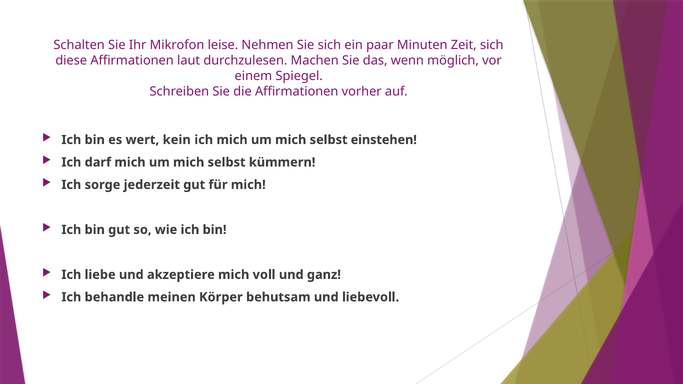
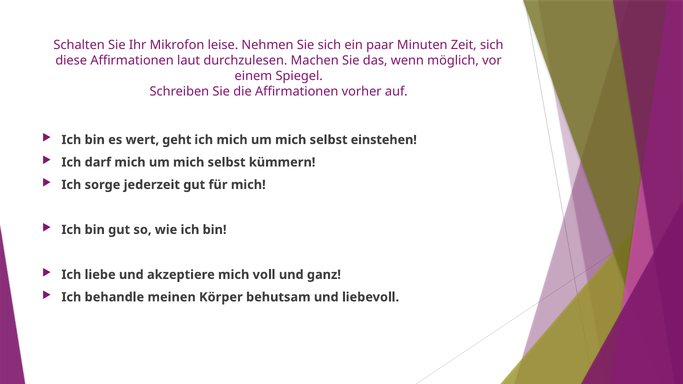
kein: kein -> geht
